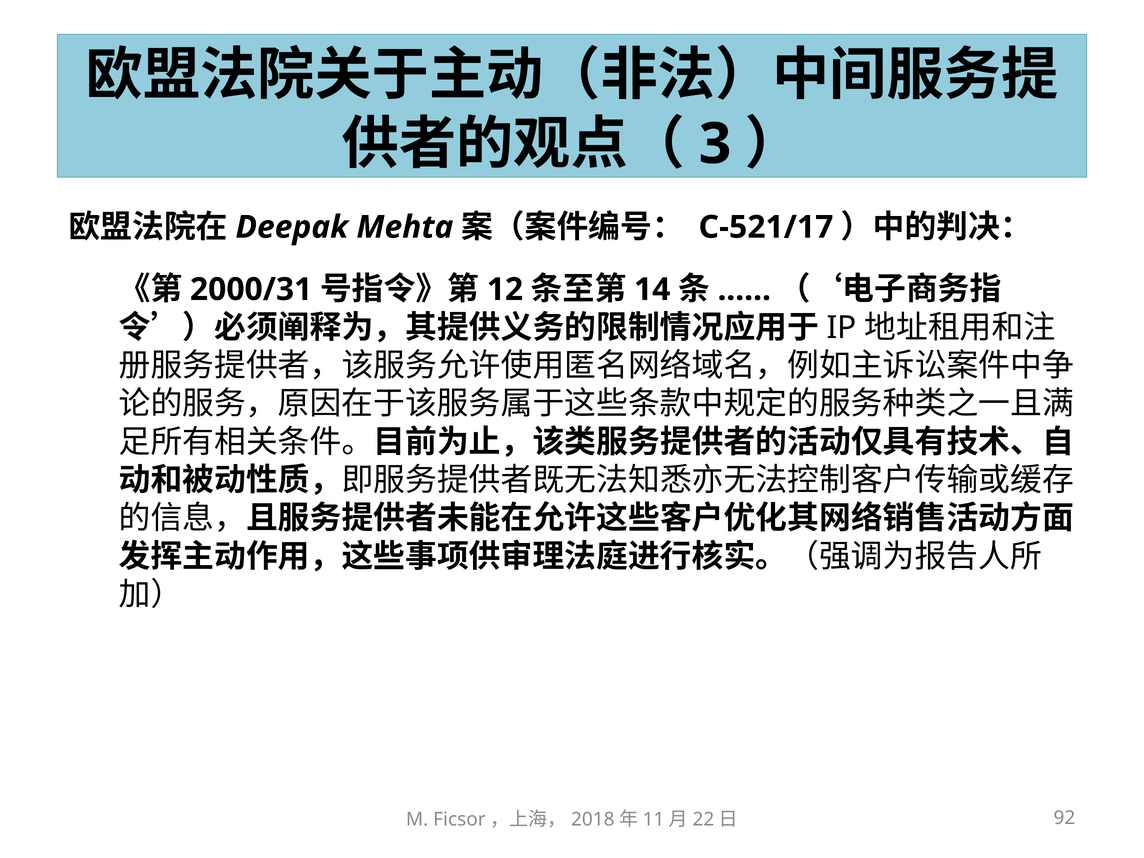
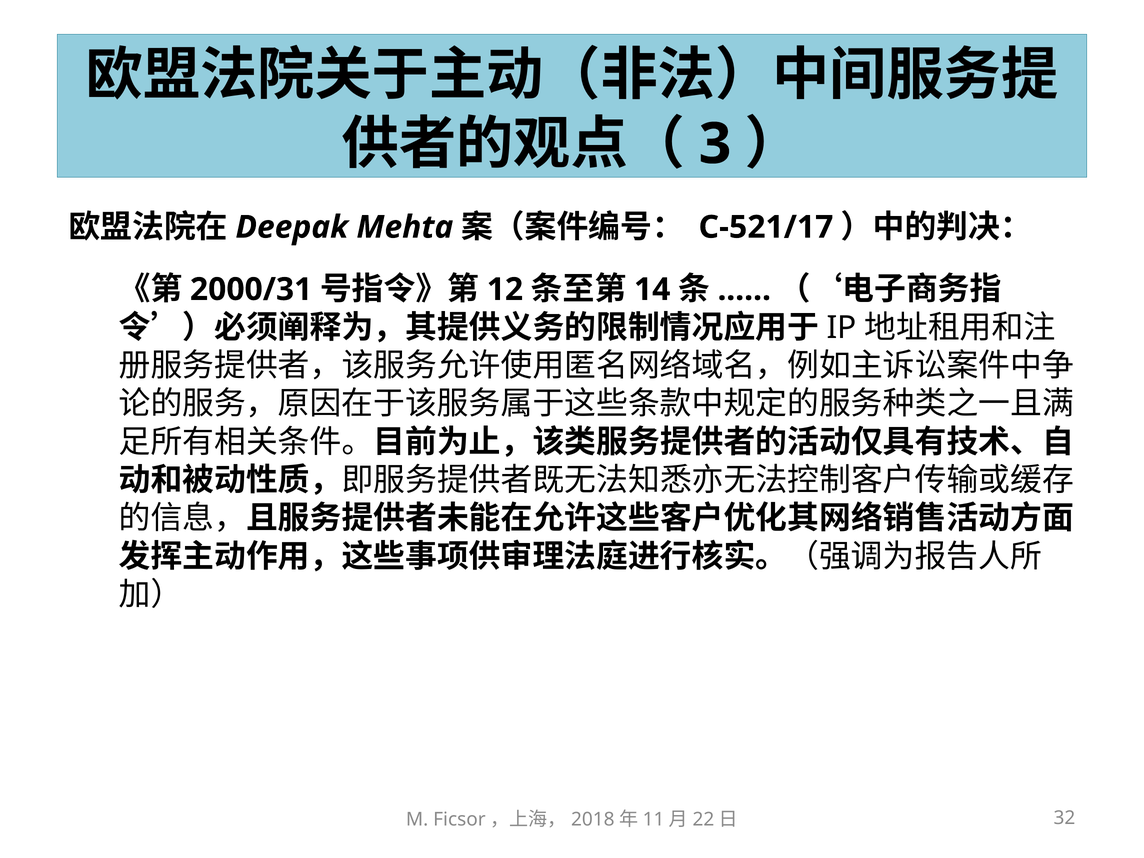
92: 92 -> 32
